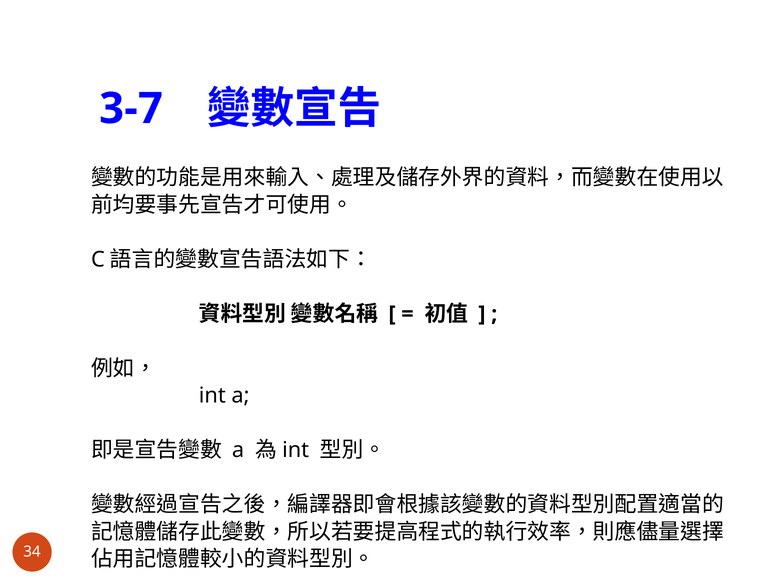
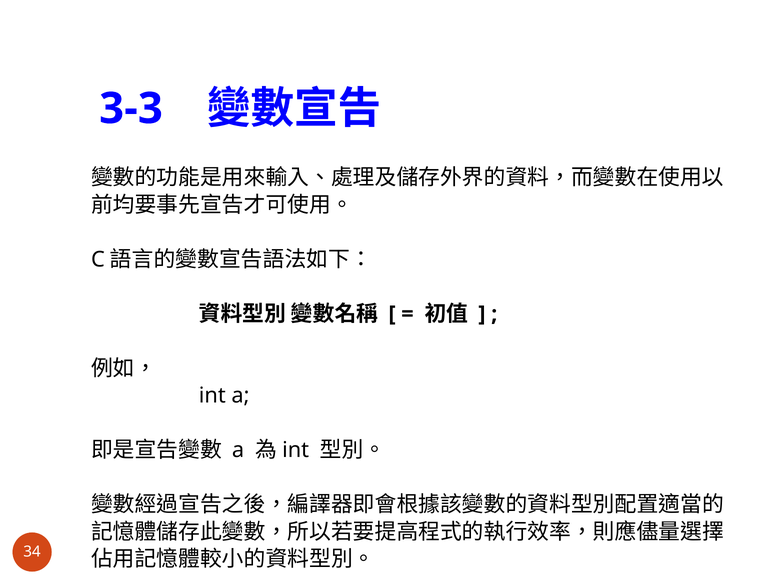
3-7: 3-7 -> 3-3
